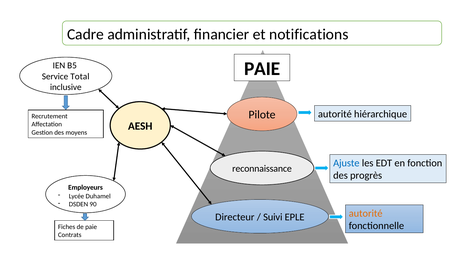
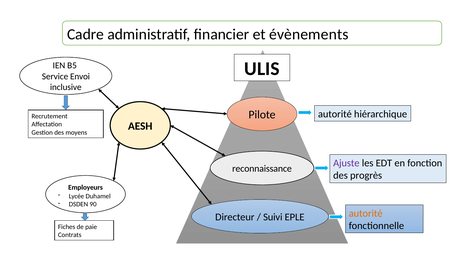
notifications: notifications -> évènements
PAIE at (262, 69): PAIE -> ULIS
Total: Total -> Envoi
Ajuste colour: blue -> purple
